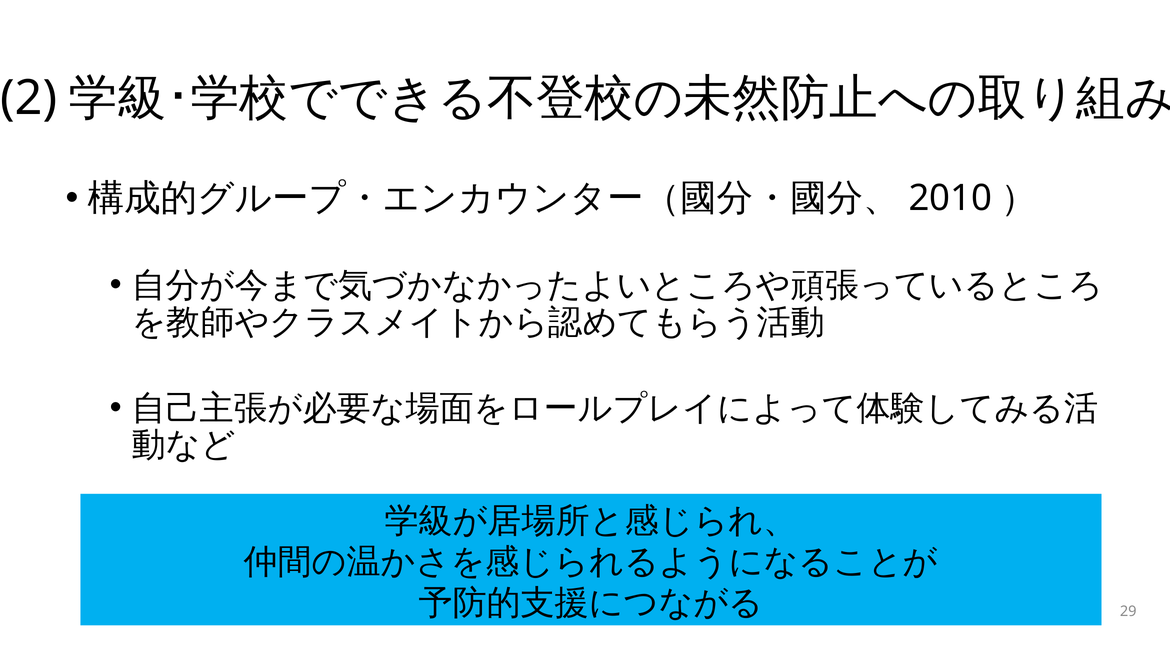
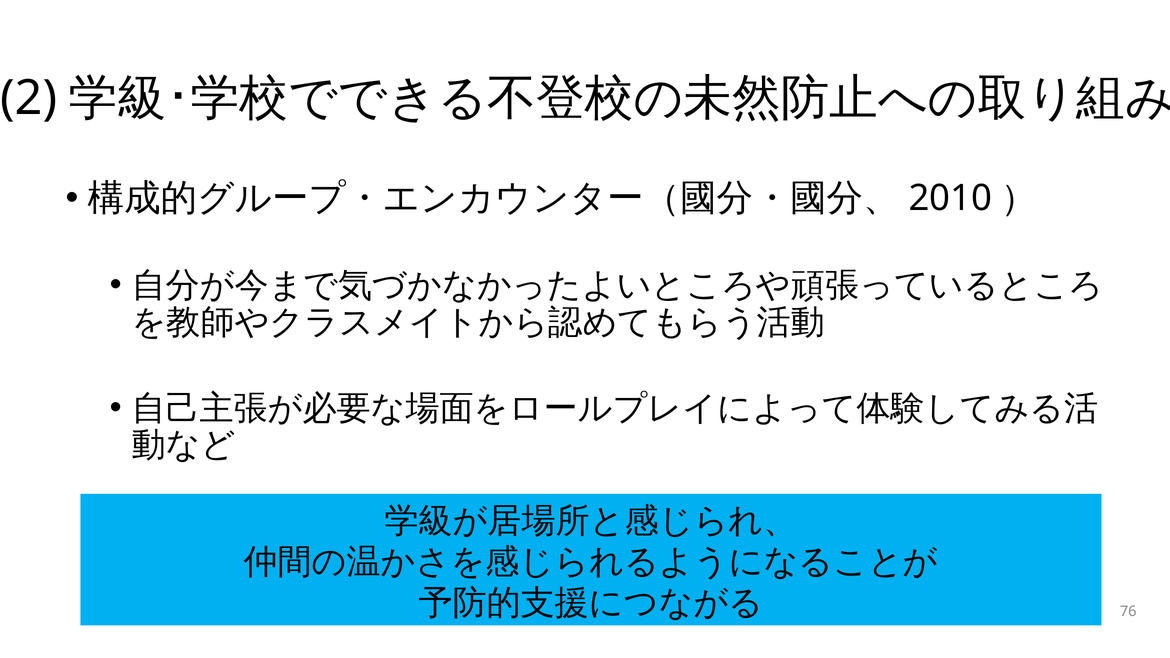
29: 29 -> 76
